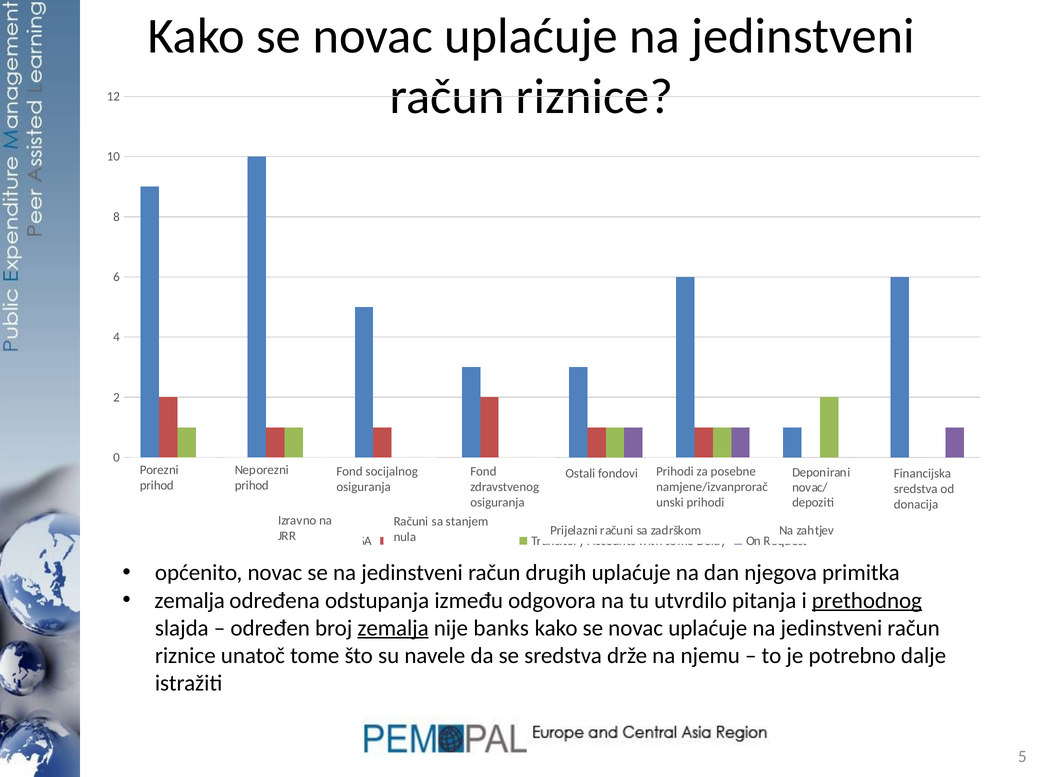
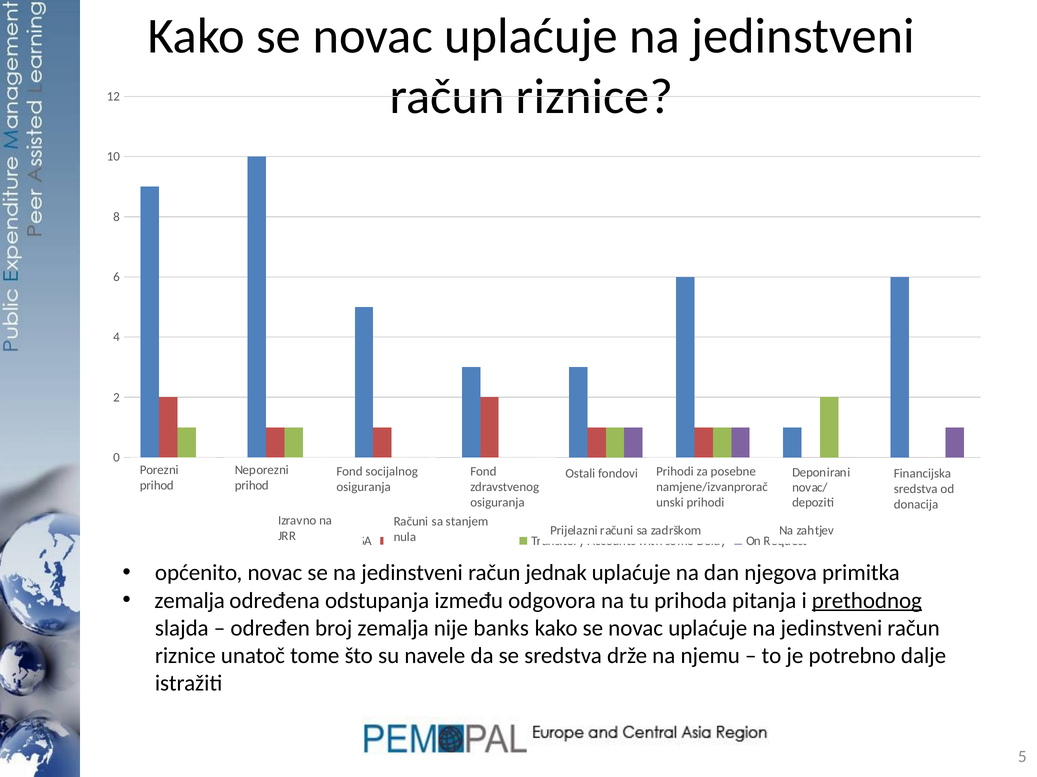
drugih: drugih -> jednak
utvrdilo: utvrdilo -> prihoda
zemalja at (393, 629) underline: present -> none
